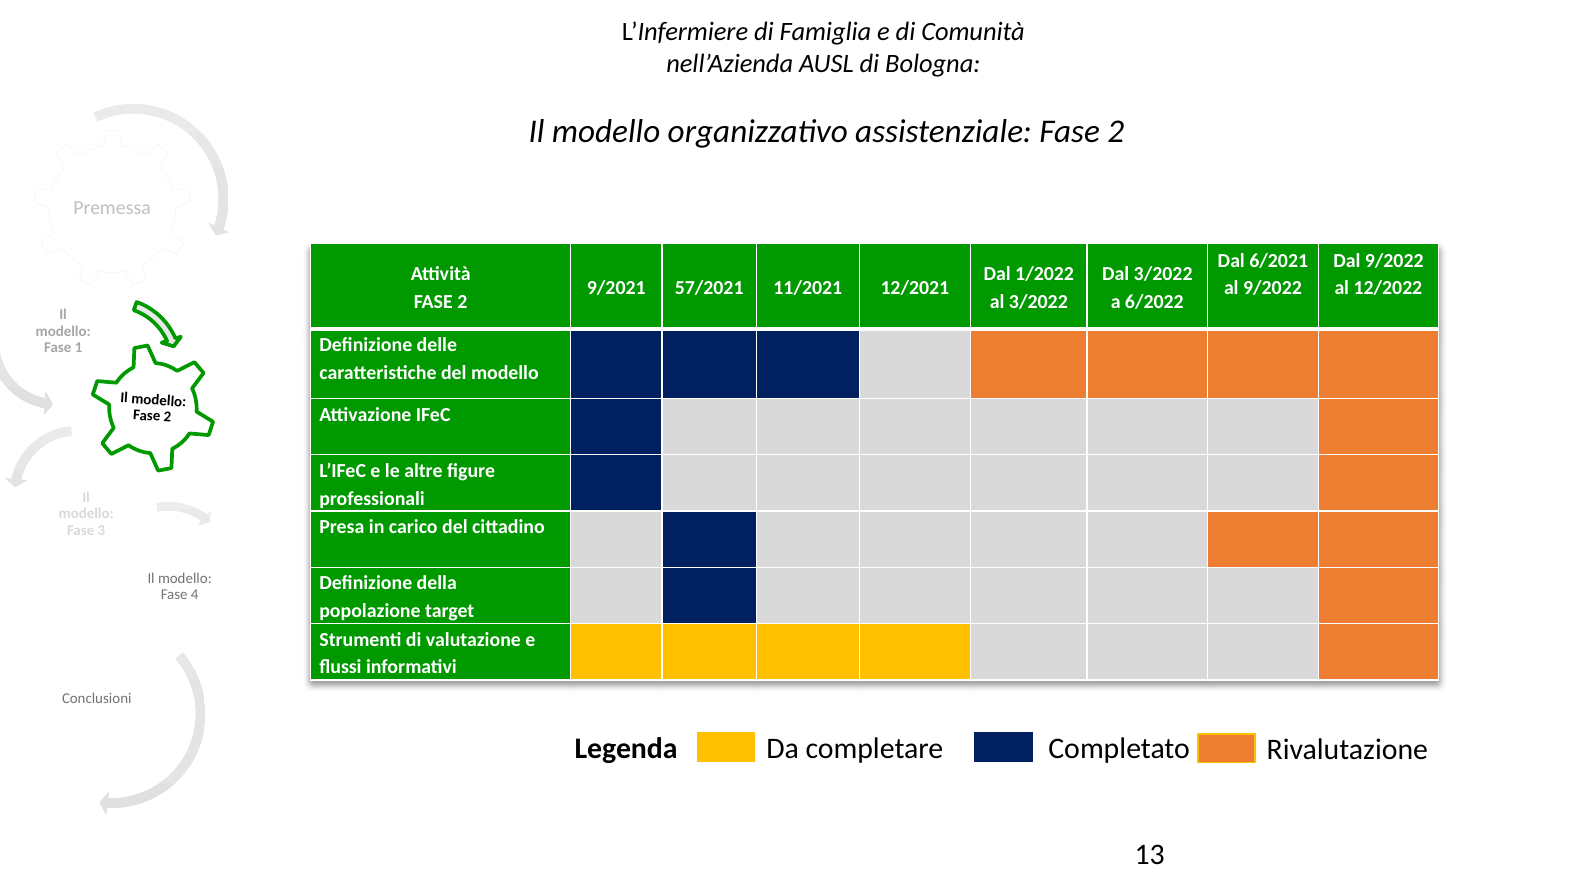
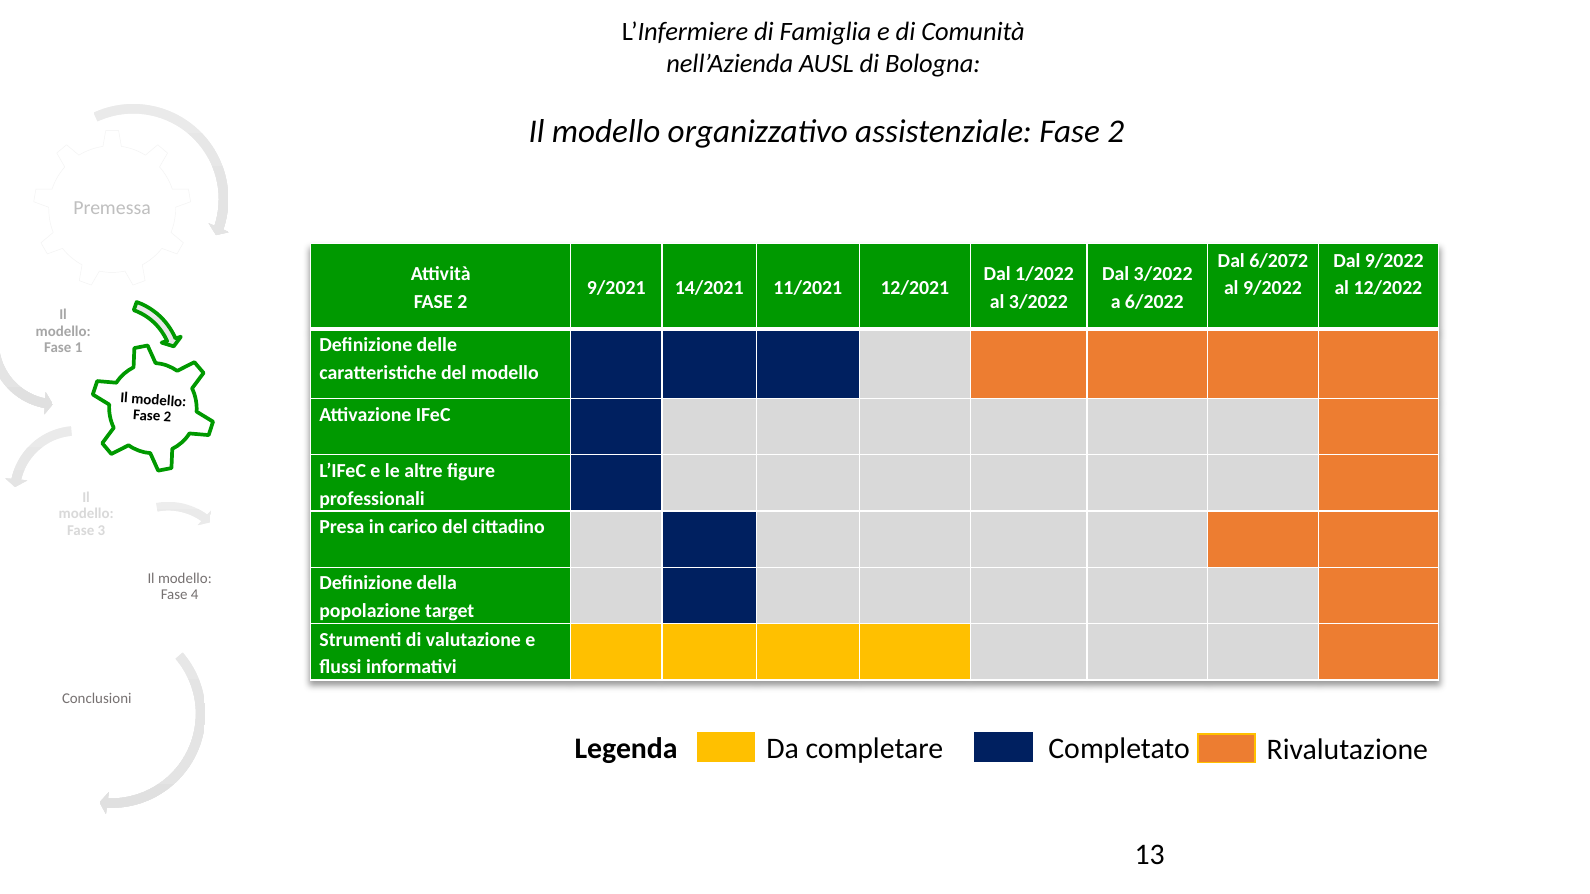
6/2021: 6/2021 -> 6/2072
57/2021: 57/2021 -> 14/2021
